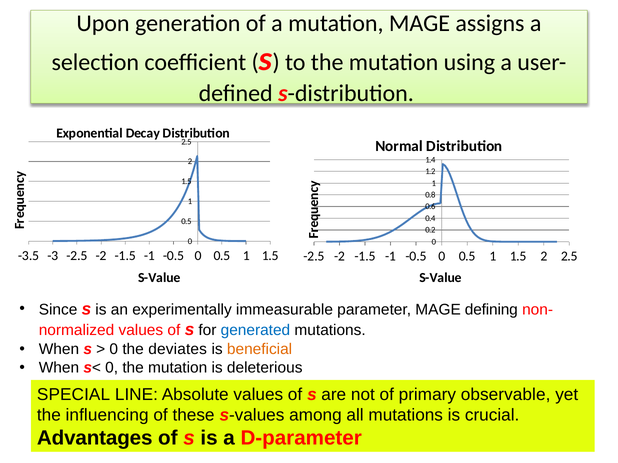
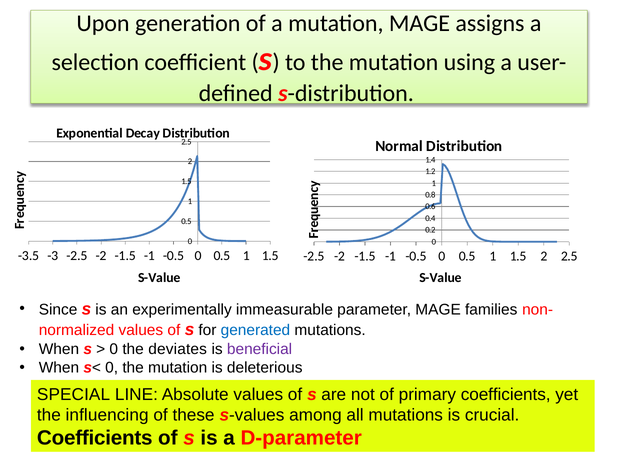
defining: defining -> families
beneficial colour: orange -> purple
primary observable: observable -> coefficients
Advantages at (95, 438): Advantages -> Coefficients
